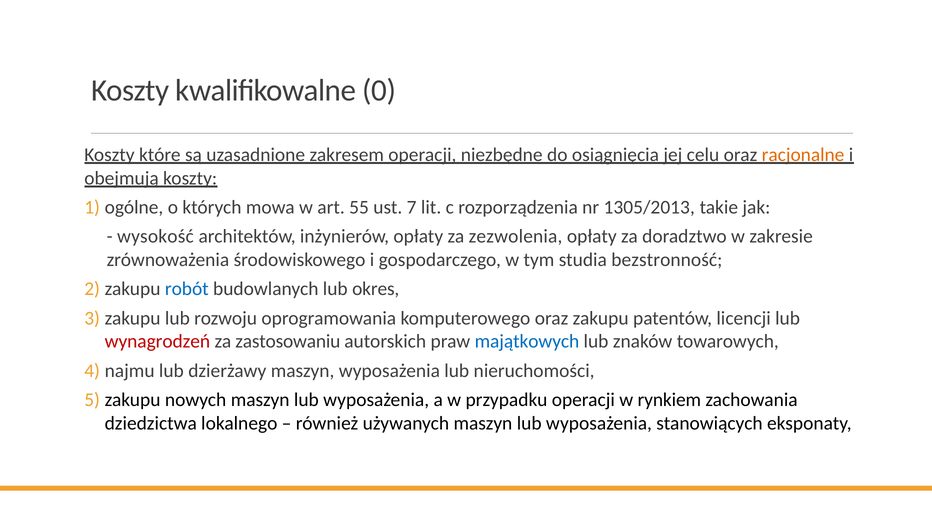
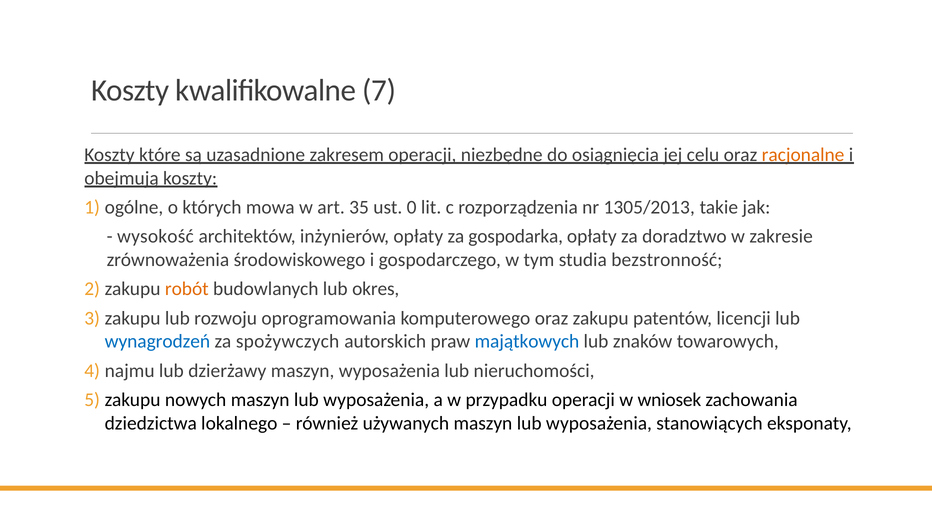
0: 0 -> 7
55: 55 -> 35
7: 7 -> 0
zezwolenia: zezwolenia -> gospodarka
robót colour: blue -> orange
wynagrodzeń colour: red -> blue
zastosowaniu: zastosowaniu -> spożywczych
rynkiem: rynkiem -> wniosek
